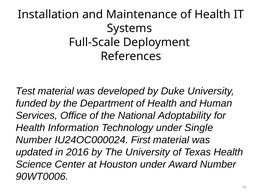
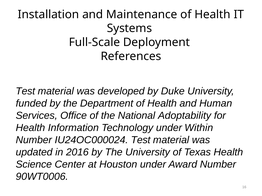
Single: Single -> Within
IU24OC000024 First: First -> Test
